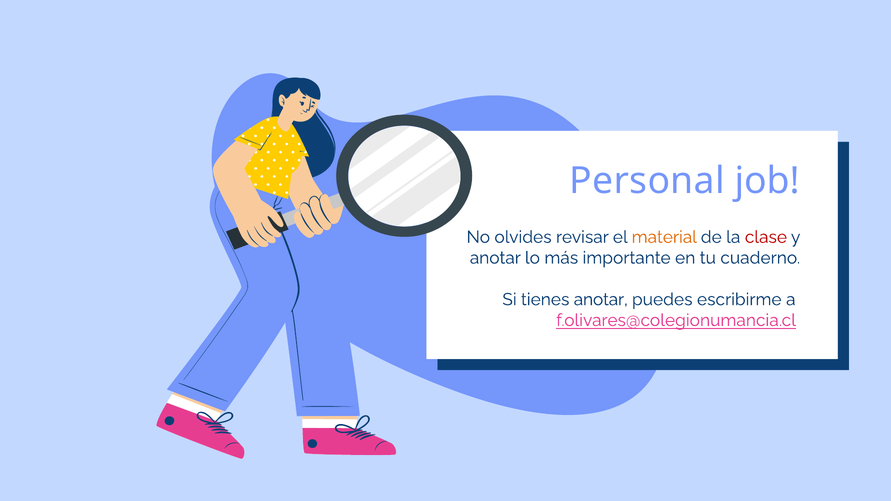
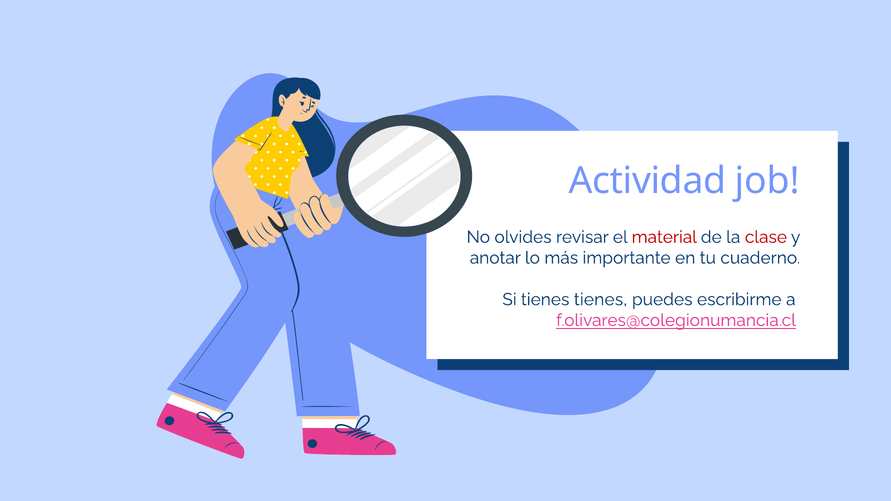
Personal: Personal -> Actividad
material colour: orange -> red
tienes anotar: anotar -> tienes
